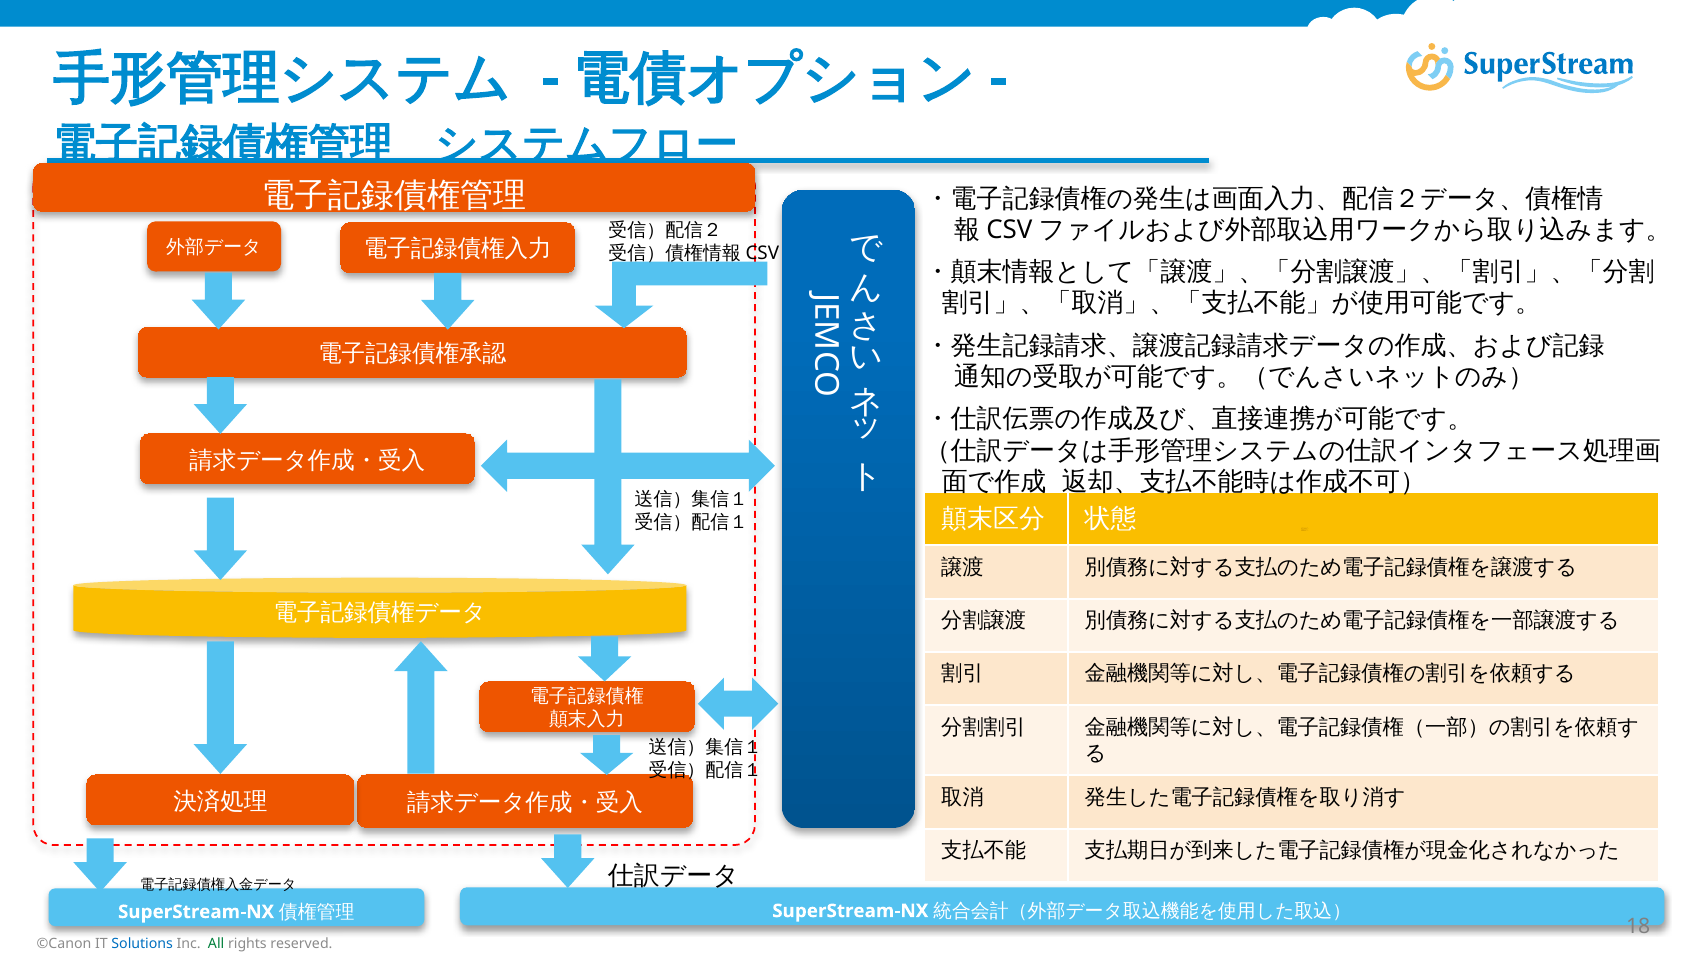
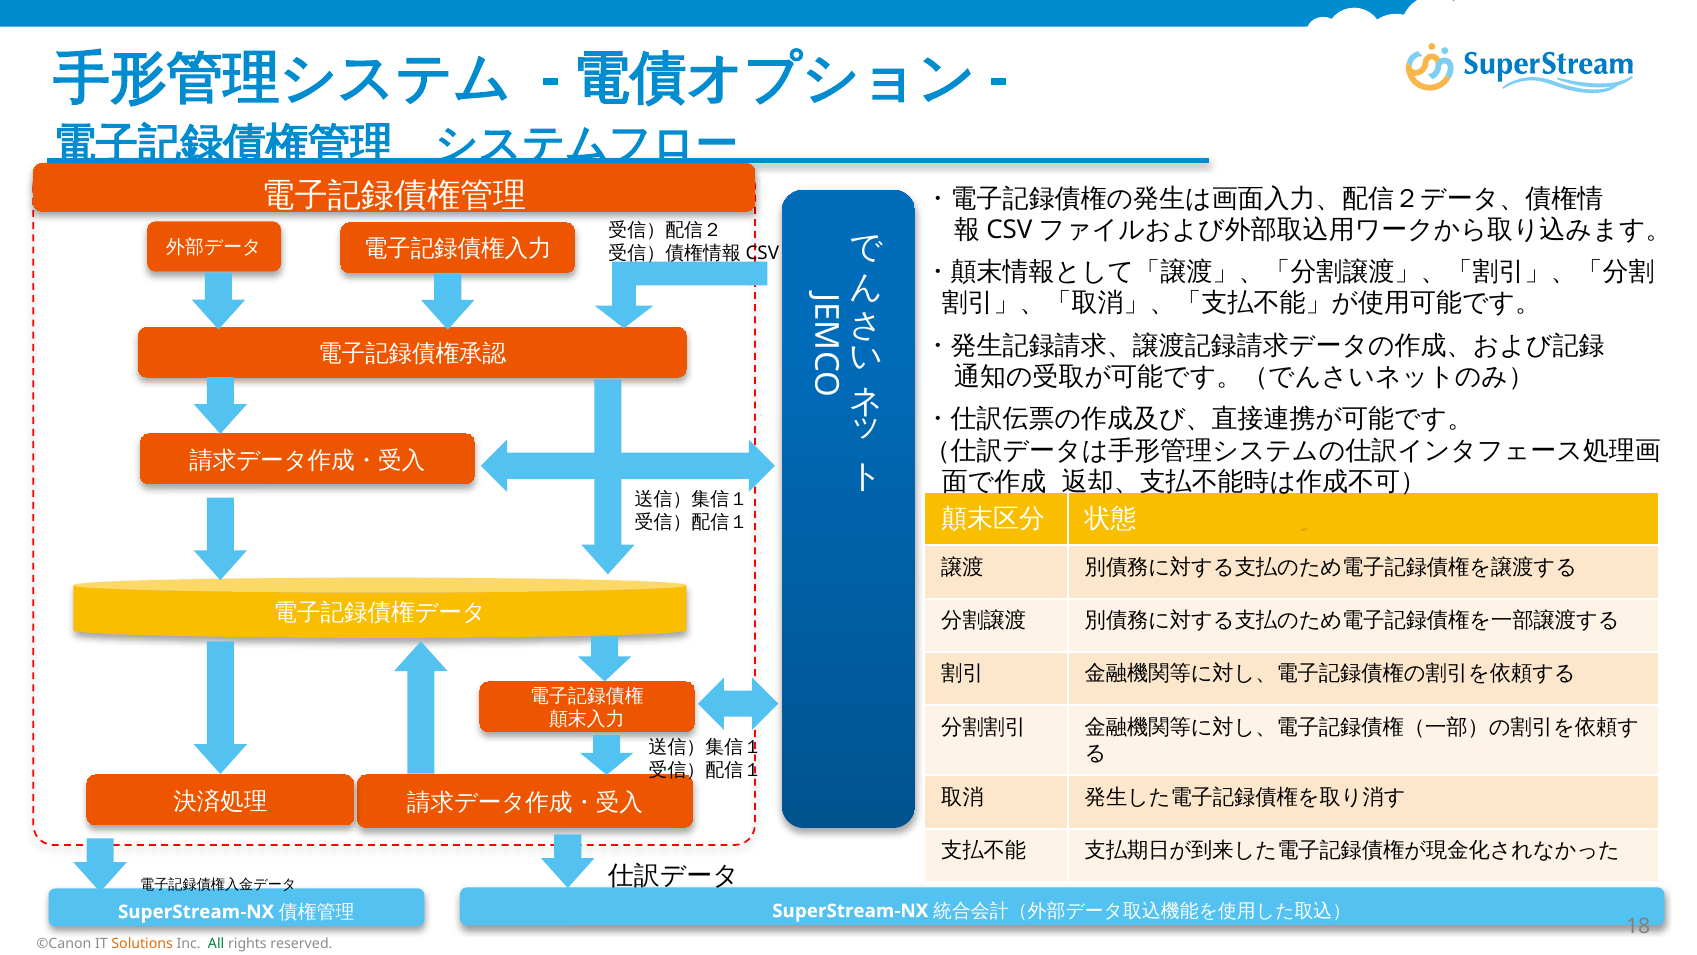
Solutions colour: blue -> orange
